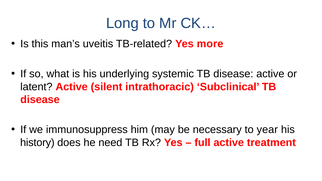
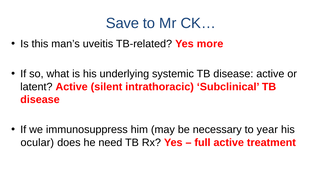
Long: Long -> Save
history: history -> ocular
